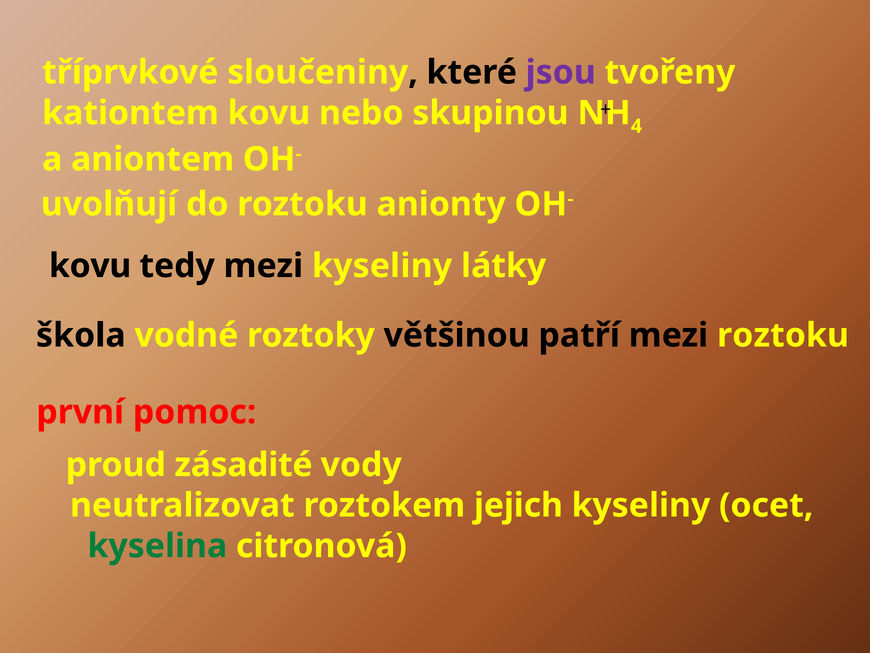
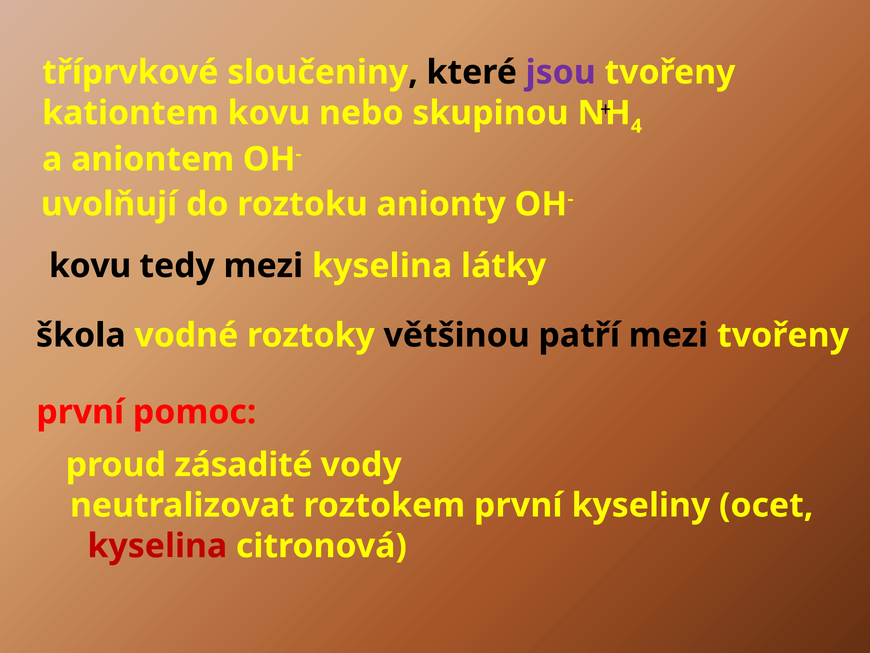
mezi kyseliny: kyseliny -> kyselina
mezi roztoku: roztoku -> tvořeny
roztokem jejich: jejich -> první
kyselina at (157, 546) colour: green -> red
